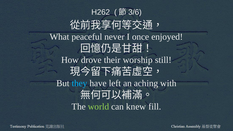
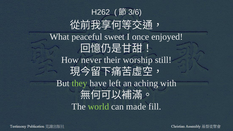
never: never -> sweet
drove: drove -> never
they colour: light blue -> light green
knew: knew -> made
